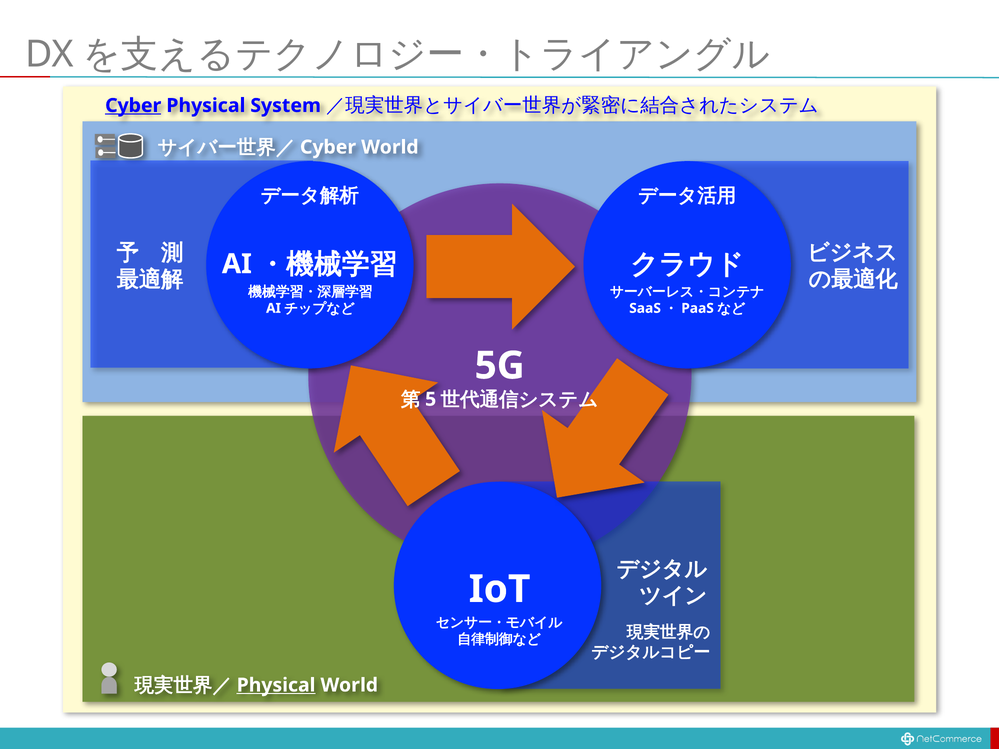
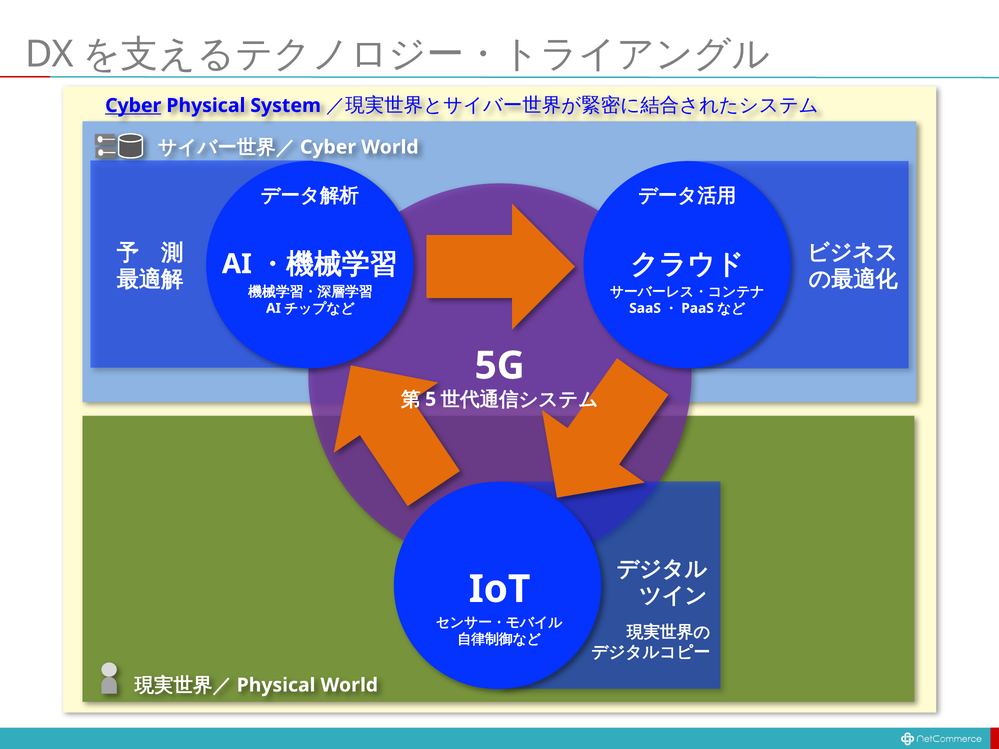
Physical at (276, 685) underline: present -> none
